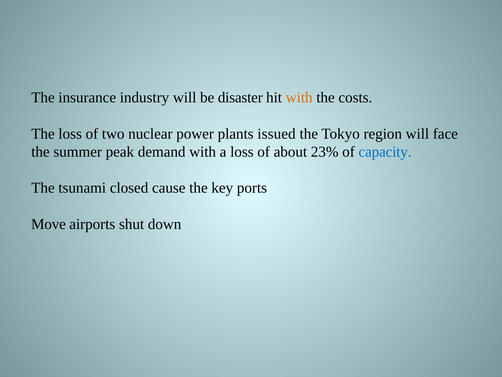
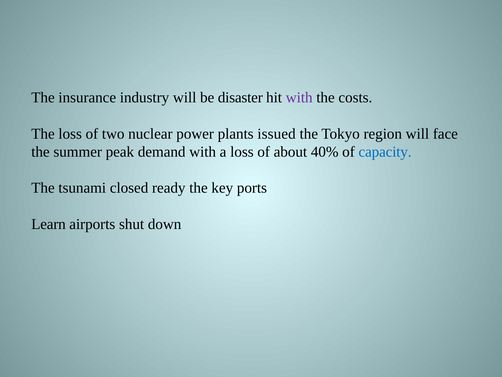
with at (299, 97) colour: orange -> purple
23%: 23% -> 40%
cause: cause -> ready
Move: Move -> Learn
